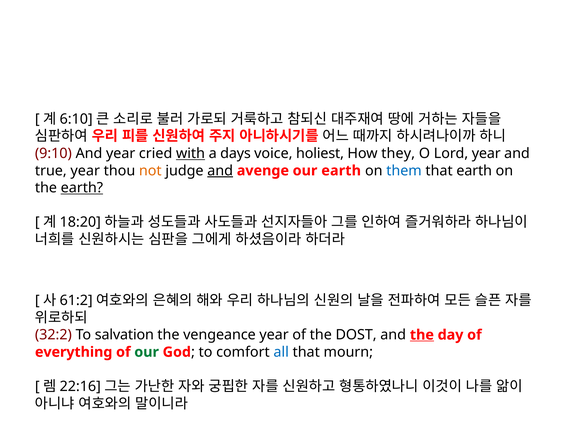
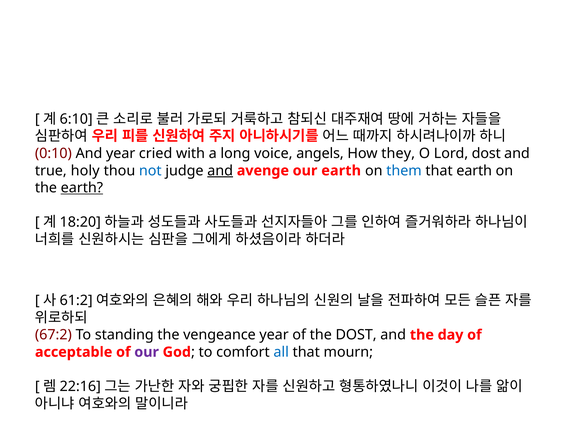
9:10: 9:10 -> 0:10
with underline: present -> none
days: days -> long
holiest: holiest -> angels
Lord year: year -> dost
true year: year -> holy
not colour: orange -> blue
32:2: 32:2 -> 67:2
salvation: salvation -> standing
the at (422, 335) underline: present -> none
everything: everything -> acceptable
our at (147, 352) colour: green -> purple
